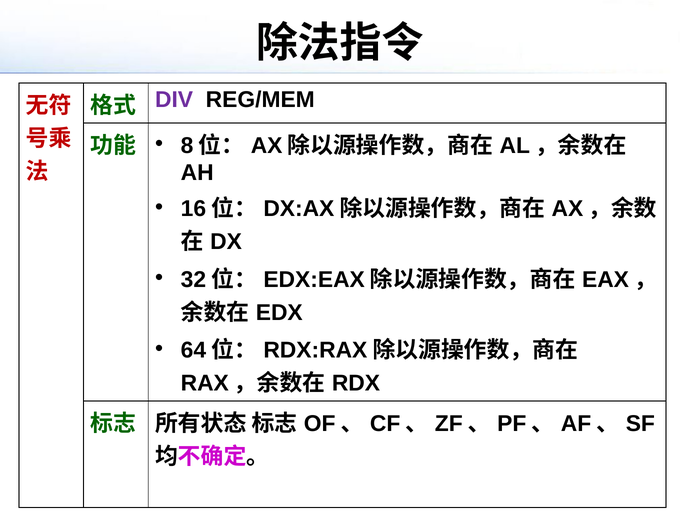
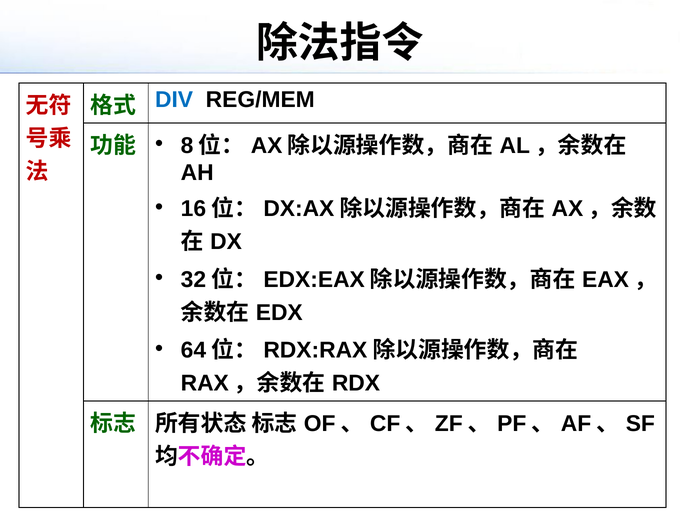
DIV colour: purple -> blue
